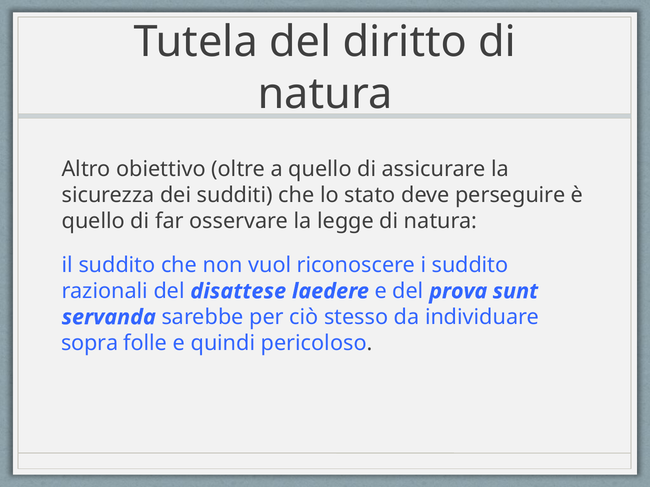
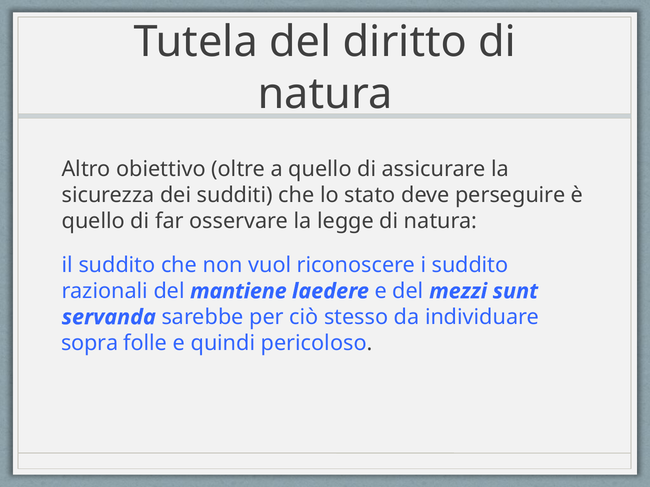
disattese: disattese -> mantiene
prova: prova -> mezzi
